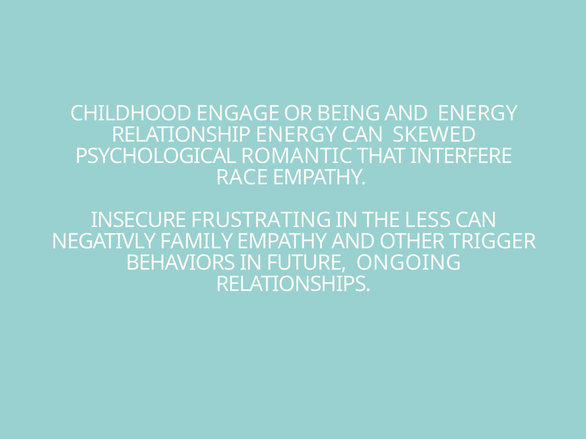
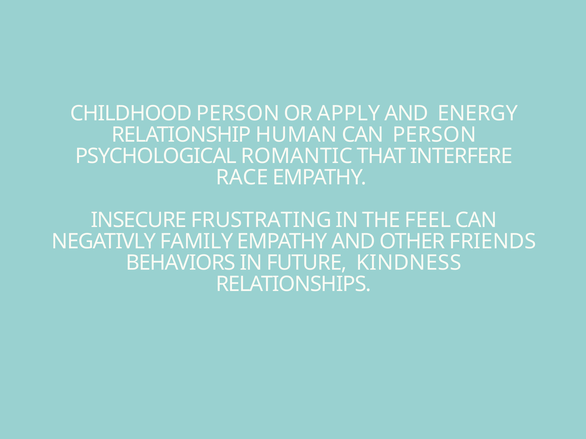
CHILDHOOD ENGAGE: ENGAGE -> PERSON
BEING: BEING -> APPLY
RELATIONSHIP ENERGY: ENERGY -> HUMAN
CAN SKEWED: SKEWED -> PERSON
LESS: LESS -> FEEL
TRIGGER: TRIGGER -> FRIENDS
ONGOING: ONGOING -> KINDNESS
